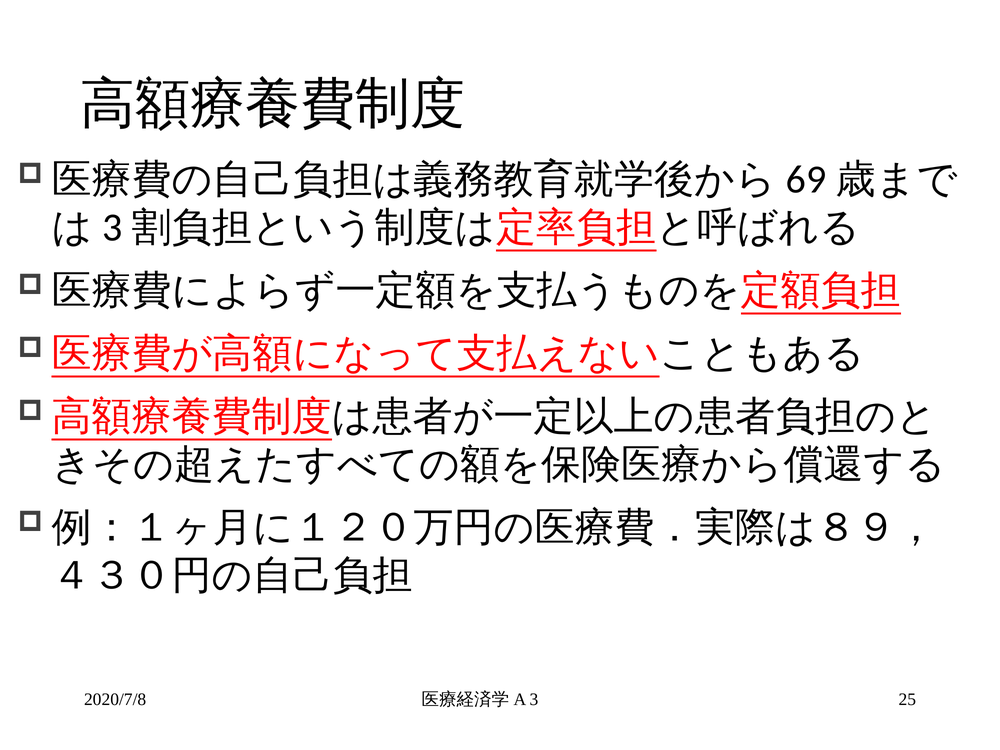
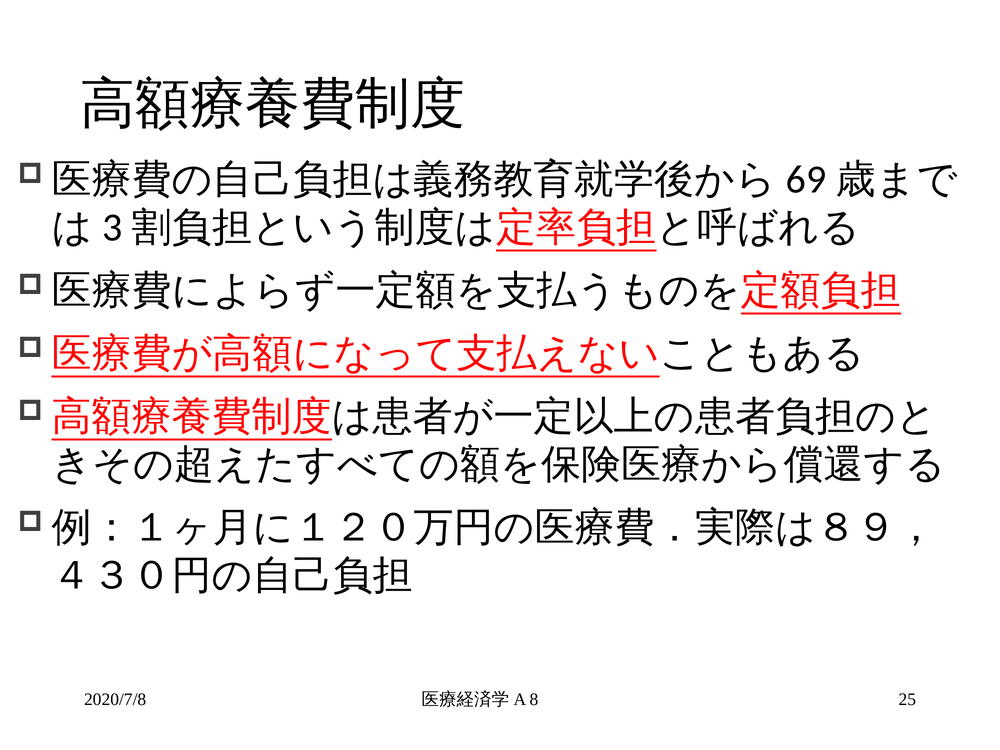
3: 3 -> 8
